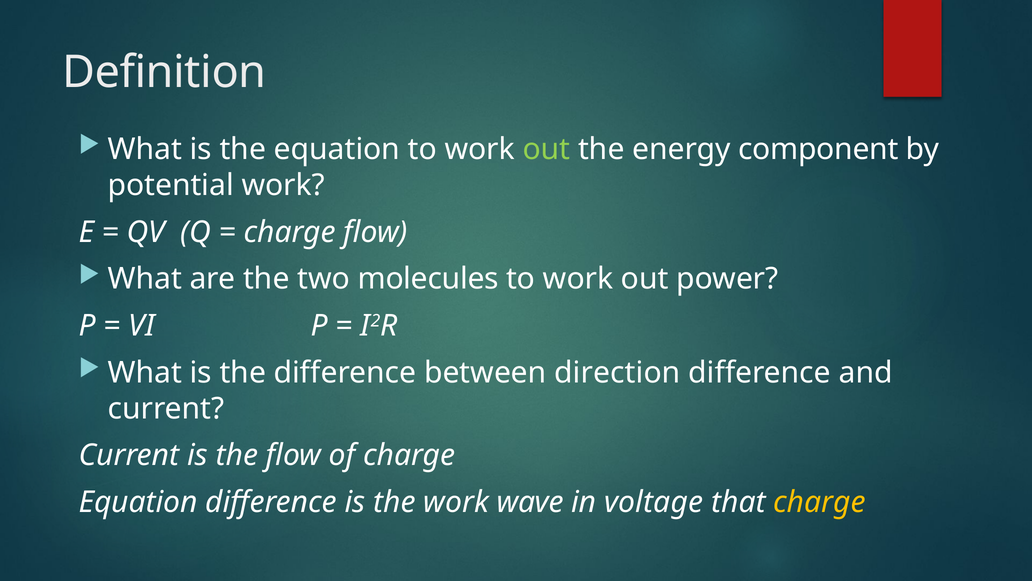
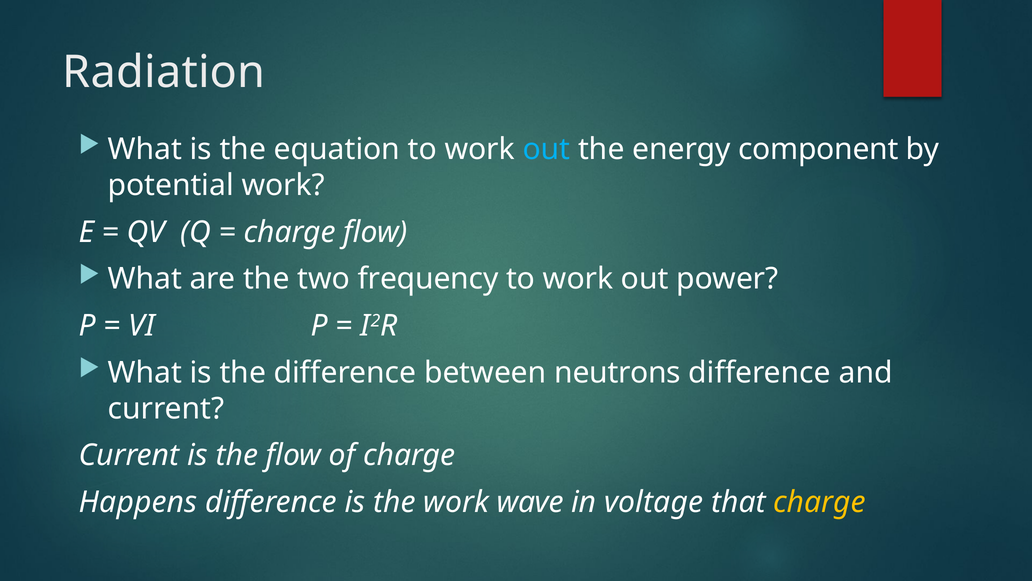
Definition: Definition -> Radiation
out at (546, 149) colour: light green -> light blue
molecules: molecules -> frequency
direction: direction -> neutrons
Equation at (138, 502): Equation -> Happens
